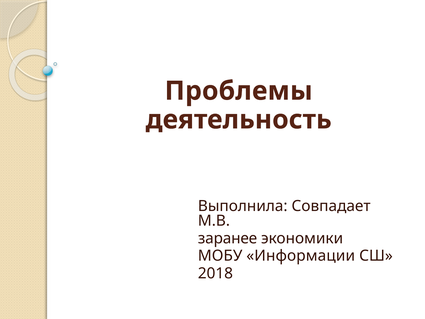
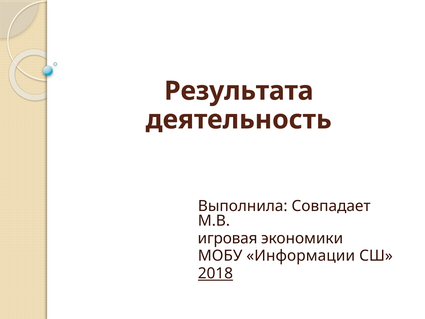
Проблемы: Проблемы -> Результата
заранее: заранее -> игровая
2018 underline: none -> present
